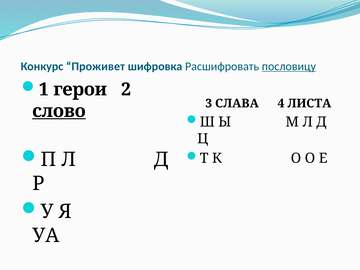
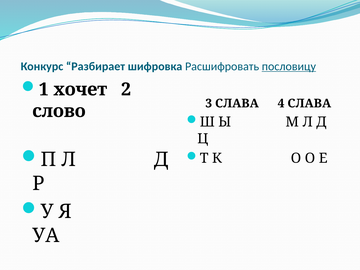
Проживет: Проживет -> Разбирает
герои: герои -> хочет
4 ЛИСТА: ЛИСТА -> СЛАВА
слово underline: present -> none
